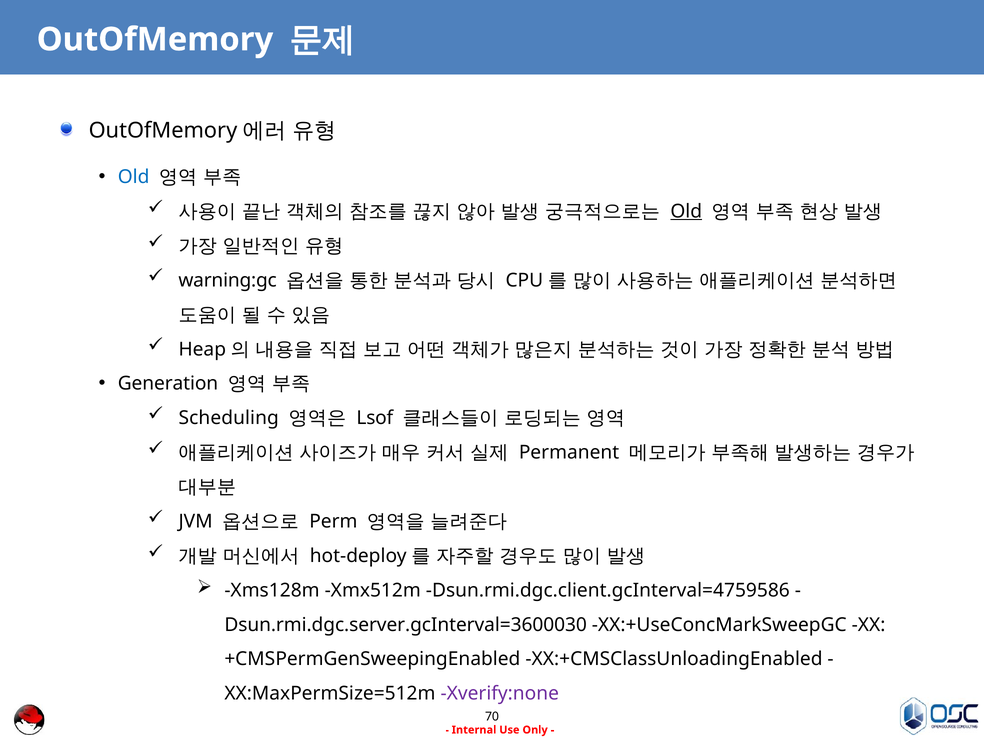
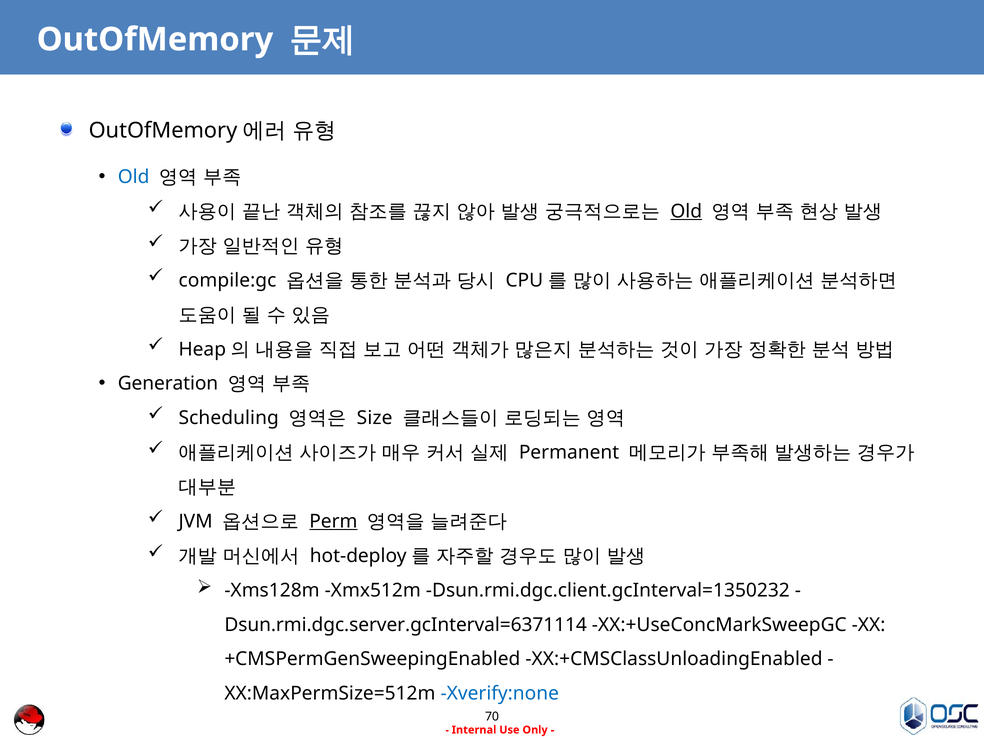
warning:gc: warning:gc -> compile:gc
Lsof: Lsof -> Size
Perm underline: none -> present
Dsun.rmi.dgc.client.gcInterval=4759586: Dsun.rmi.dgc.client.gcInterval=4759586 -> Dsun.rmi.dgc.client.gcInterval=1350232
Dsun.rmi.dgc.server.gcInterval=3600030: Dsun.rmi.dgc.server.gcInterval=3600030 -> Dsun.rmi.dgc.server.gcInterval=6371114
Xverify:none colour: purple -> blue
